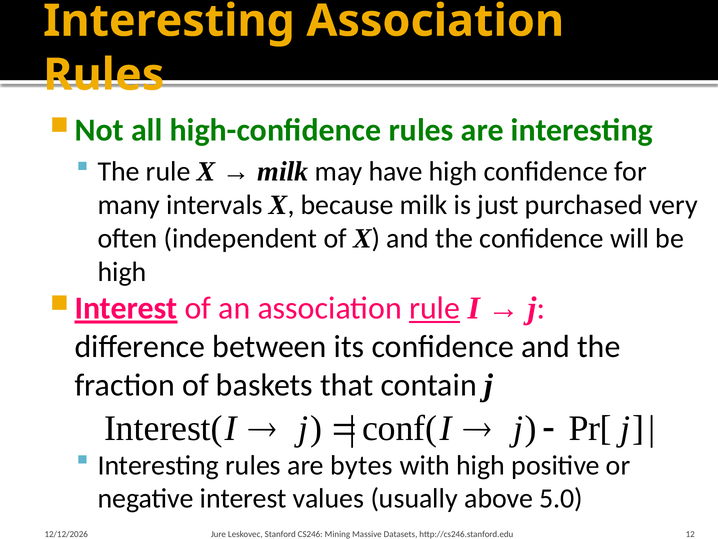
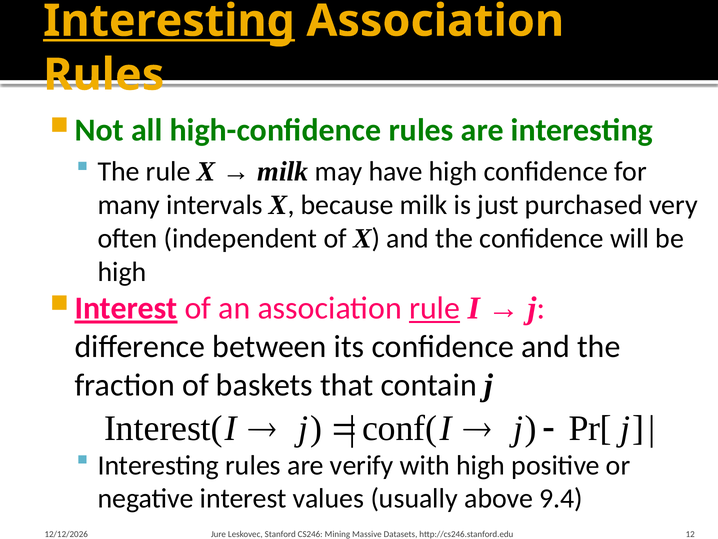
Interesting at (169, 21) underline: none -> present
bytes: bytes -> verify
5.0: 5.0 -> 9.4
